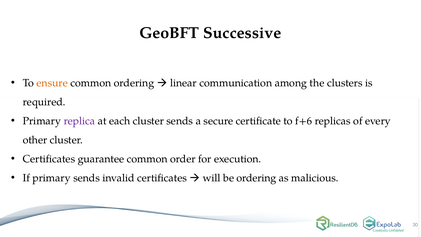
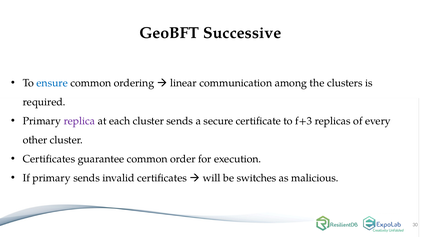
ensure colour: orange -> blue
f+6: f+6 -> f+3
be ordering: ordering -> switches
